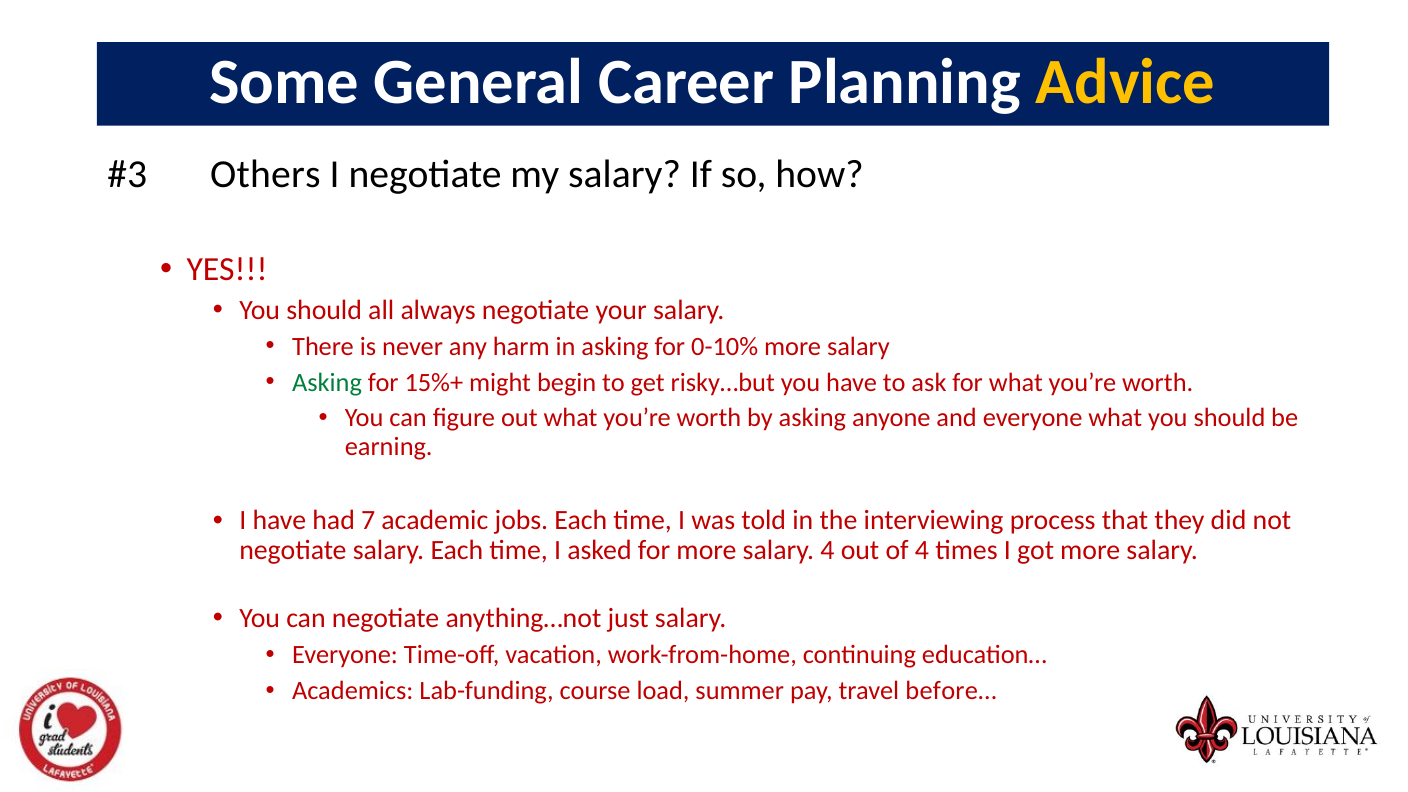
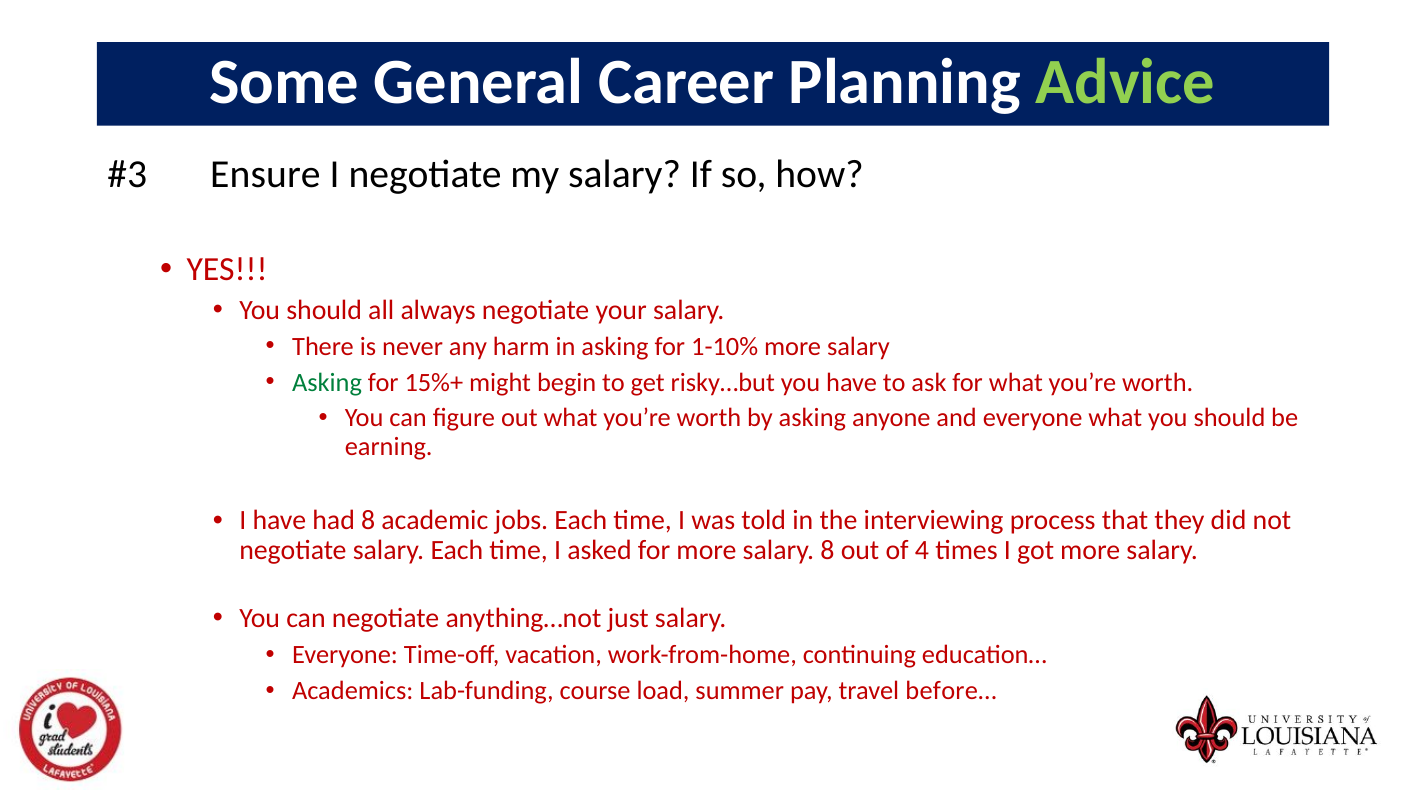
Advice colour: yellow -> light green
Others: Others -> Ensure
0-10%: 0-10% -> 1-10%
had 7: 7 -> 8
salary 4: 4 -> 8
